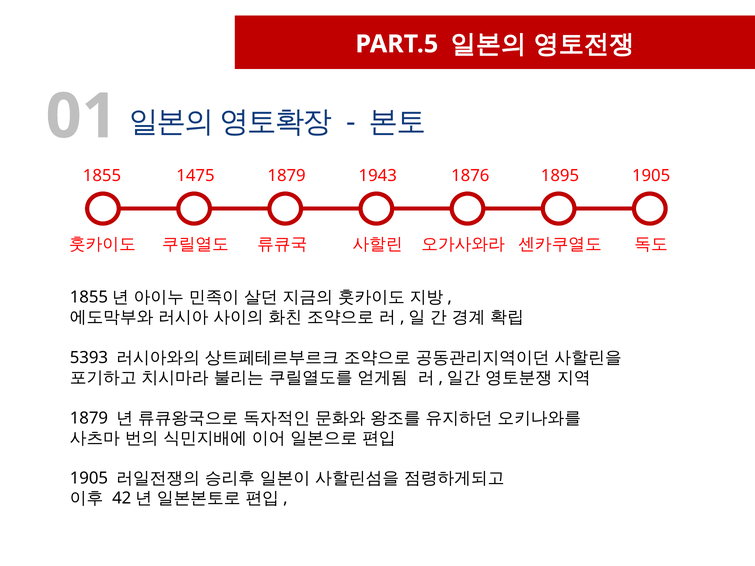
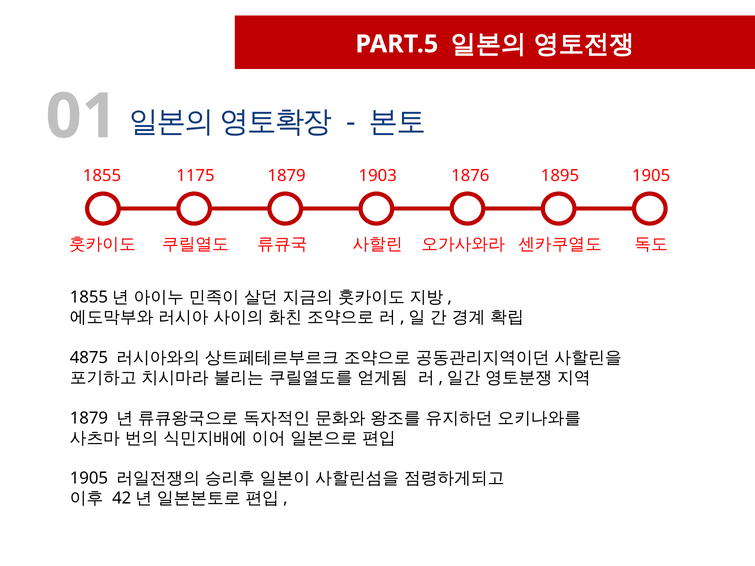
1475: 1475 -> 1175
1943: 1943 -> 1903
5393: 5393 -> 4875
